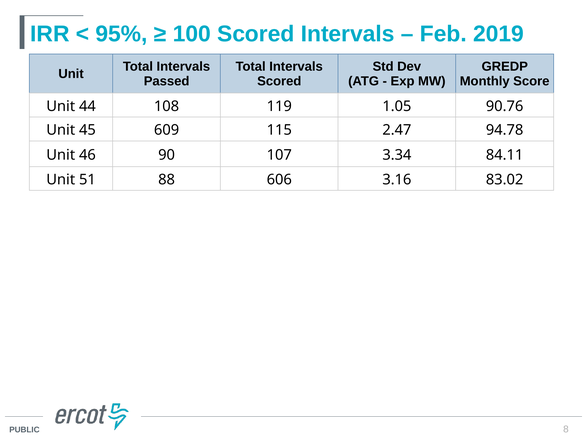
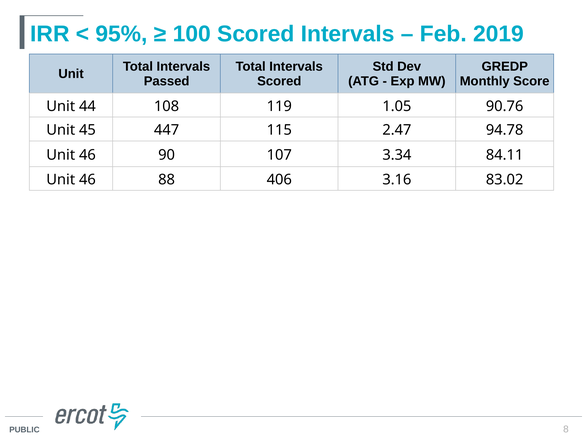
609: 609 -> 447
51 at (87, 180): 51 -> 46
606: 606 -> 406
